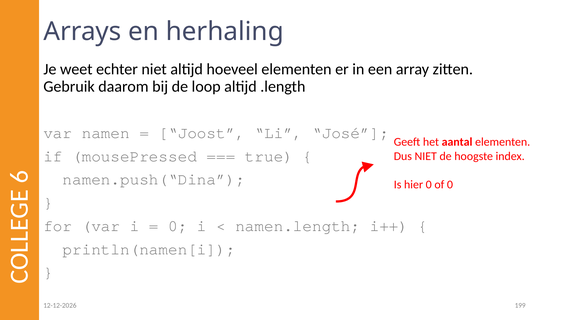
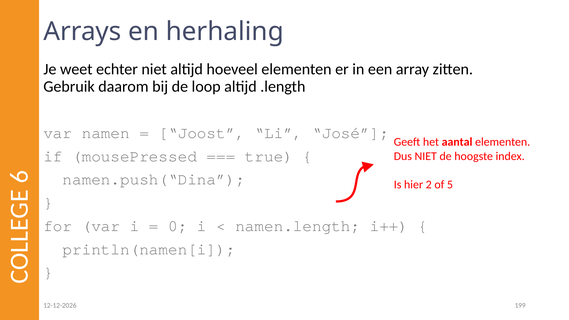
hier 0: 0 -> 2
of 0: 0 -> 5
